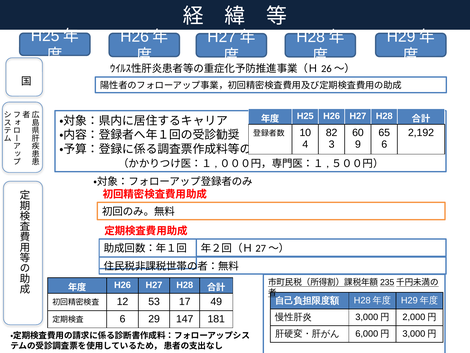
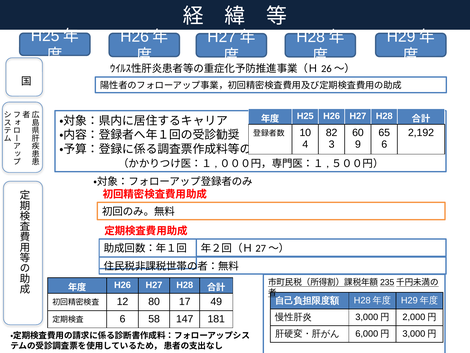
53: 53 -> 80
29: 29 -> 58
